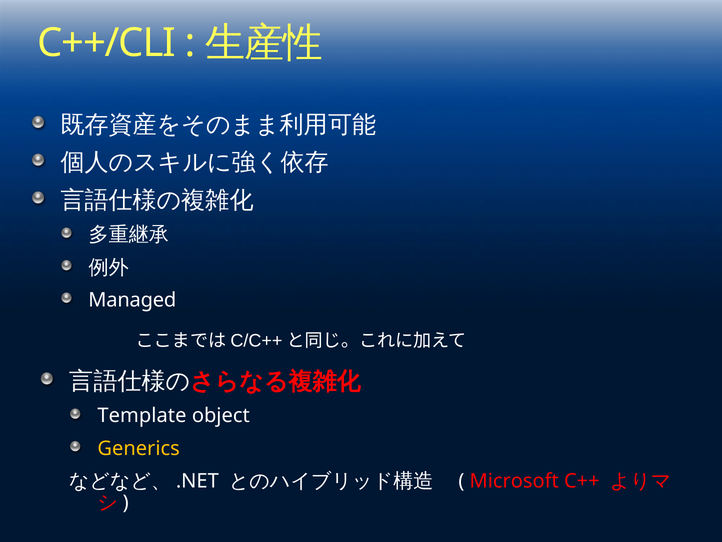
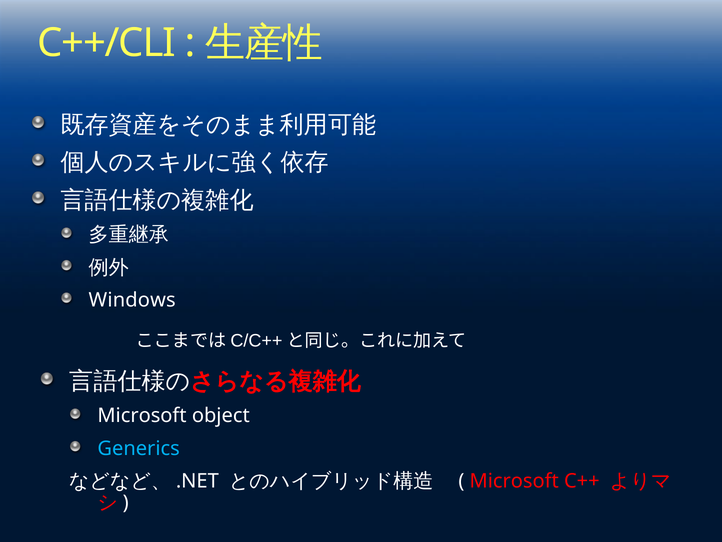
Managed: Managed -> Windows
Template at (142, 415): Template -> Microsoft
Generics colour: yellow -> light blue
